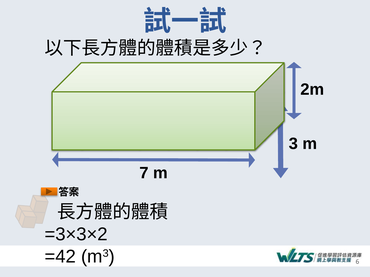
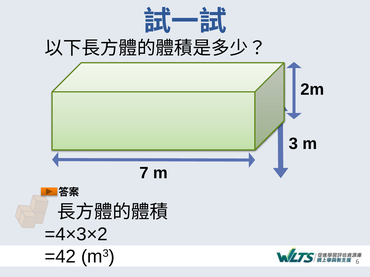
=3×3×2: =3×3×2 -> =4×3×2
